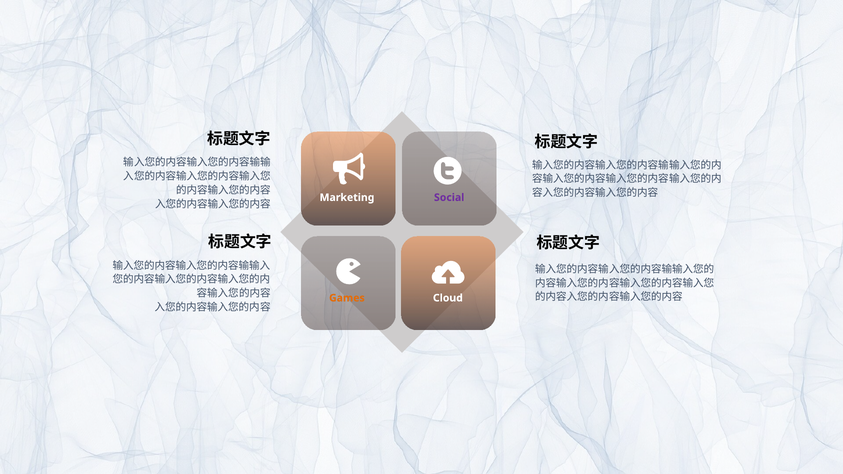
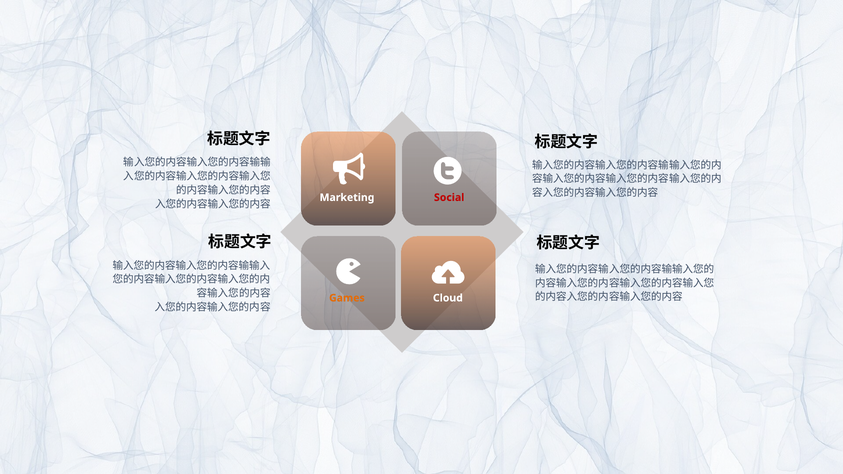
Social colour: purple -> red
